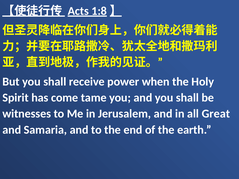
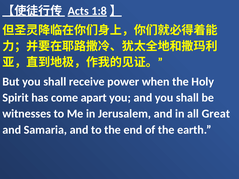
tame: tame -> apart
